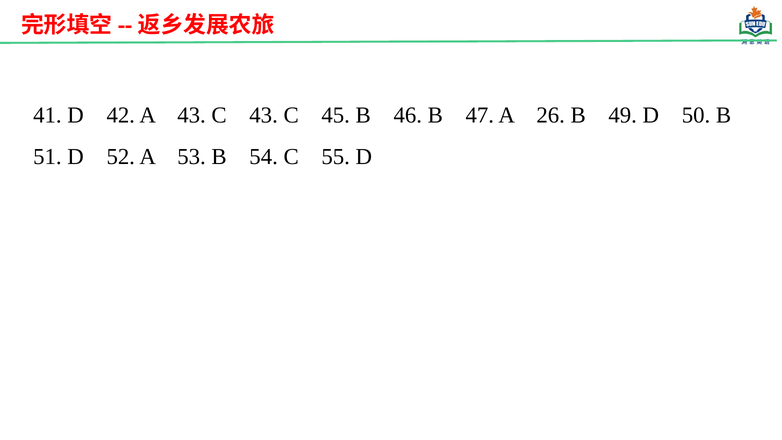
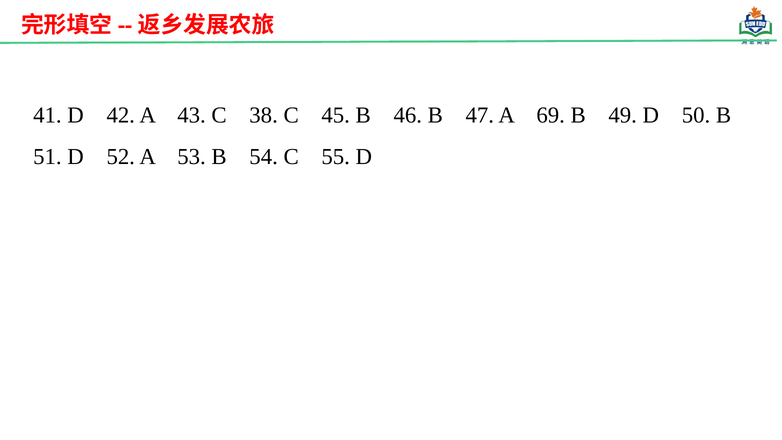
C 43: 43 -> 38
26: 26 -> 69
